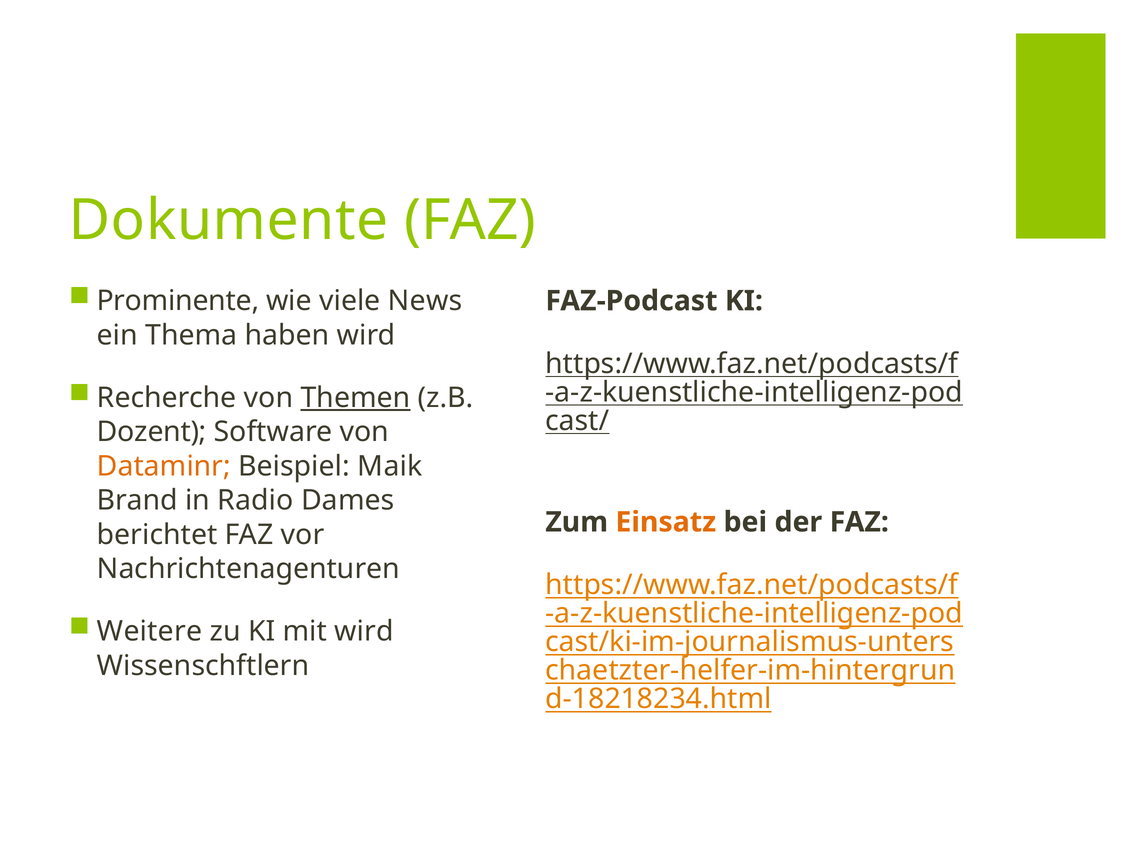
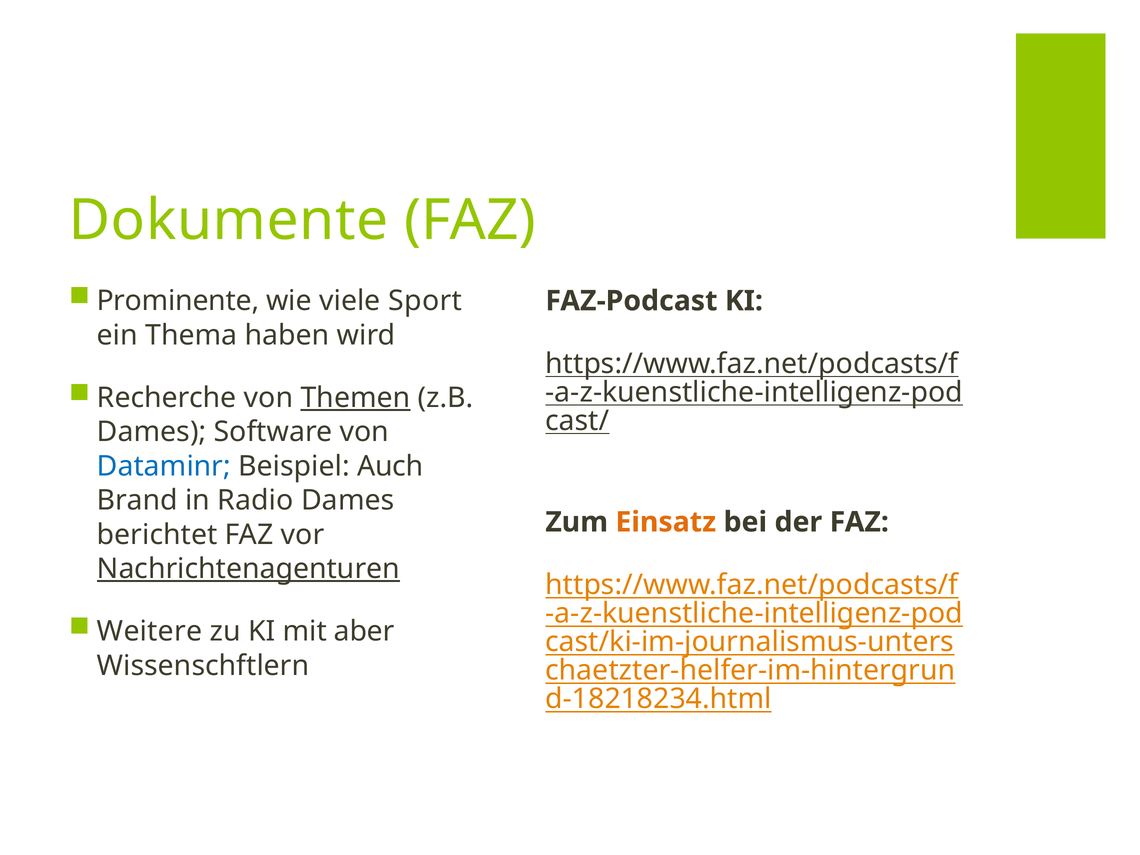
News: News -> Sport
Dozent at (152, 432): Dozent -> Dames
Dataminr colour: orange -> blue
Maik: Maik -> Auch
Nachrichtenagenturen underline: none -> present
mit wird: wird -> aber
